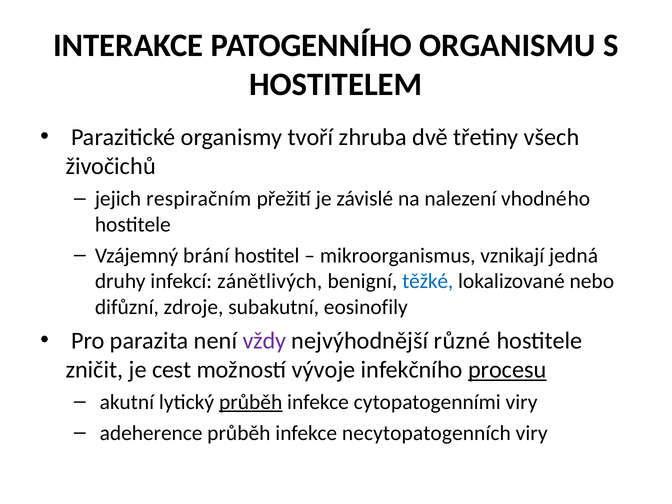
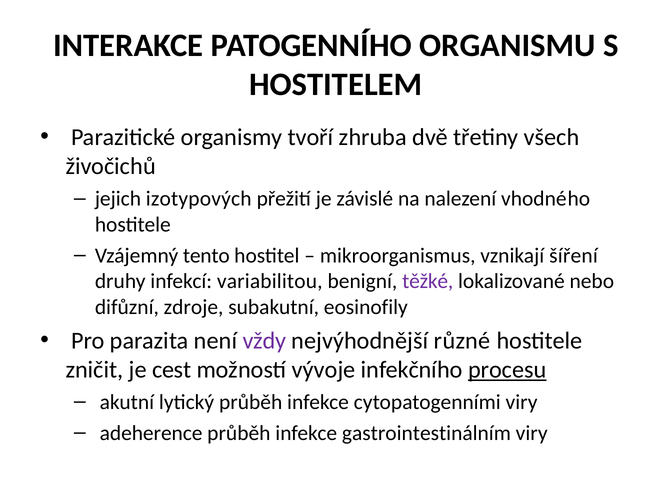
respiračním: respiračním -> izotypových
brání: brání -> tento
jedná: jedná -> šíření
zánětlivých: zánětlivých -> variabilitou
těžké colour: blue -> purple
průběh at (251, 402) underline: present -> none
necytopatogenních: necytopatogenních -> gastrointestinálním
